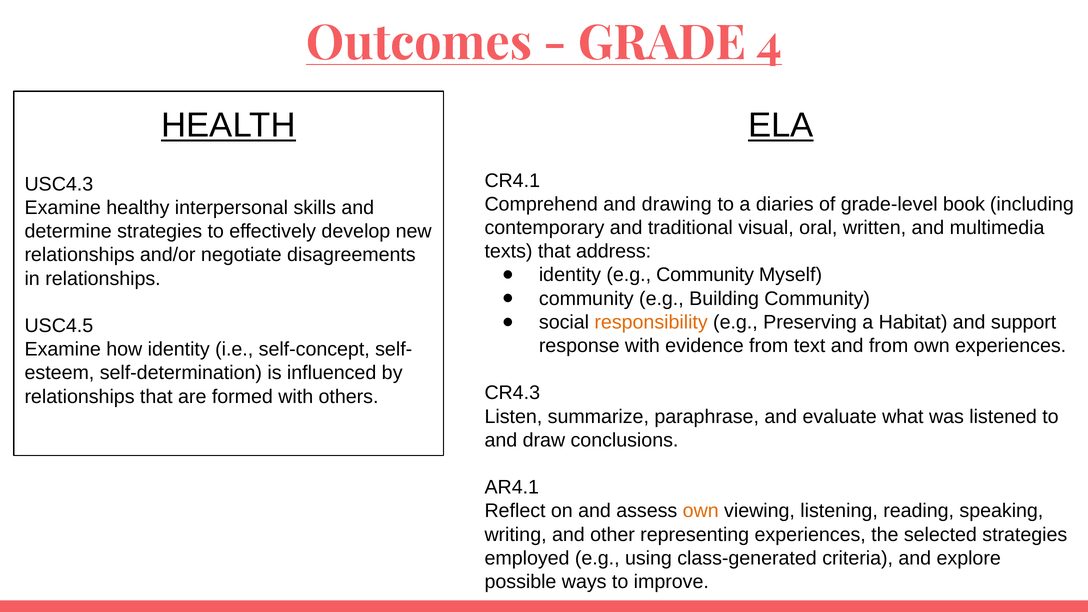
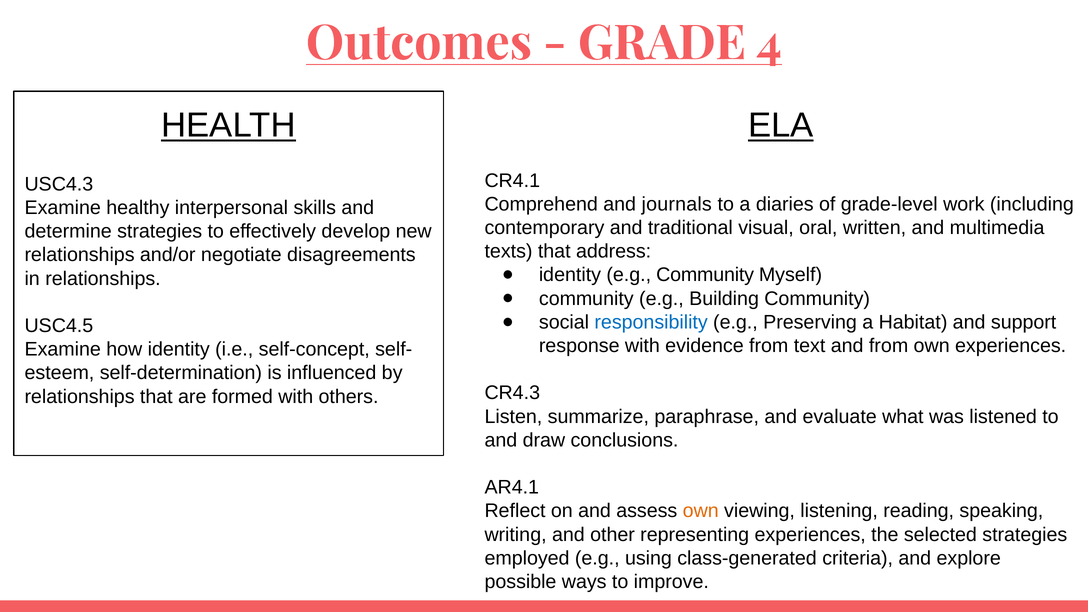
drawing: drawing -> journals
book: book -> work
responsibility colour: orange -> blue
